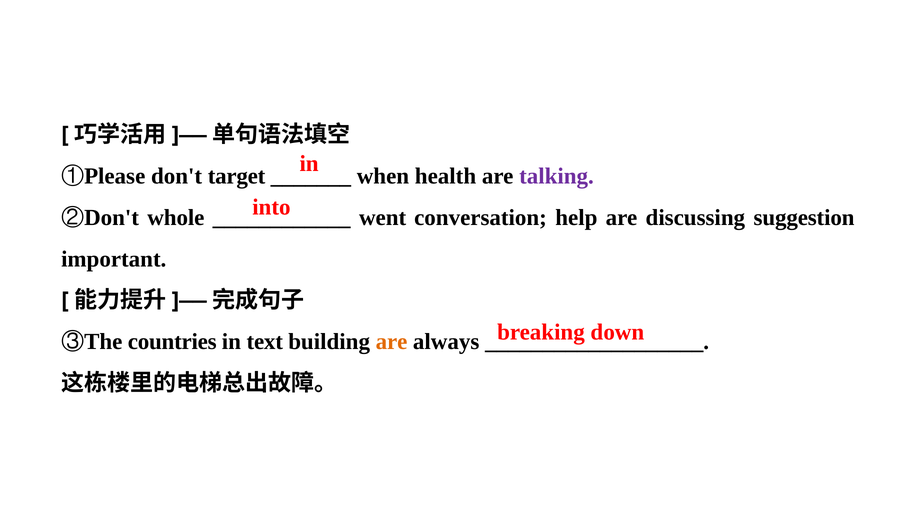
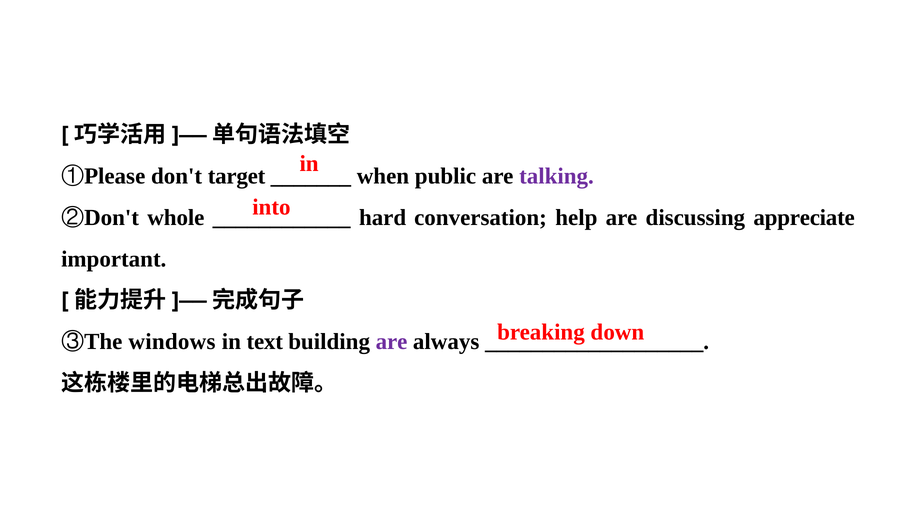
health: health -> public
went: went -> hard
suggestion: suggestion -> appreciate
countries: countries -> windows
are at (392, 341) colour: orange -> purple
